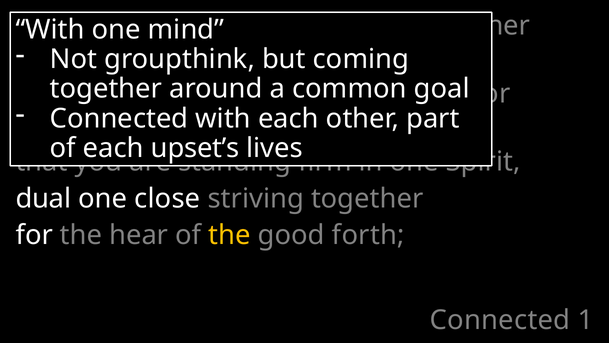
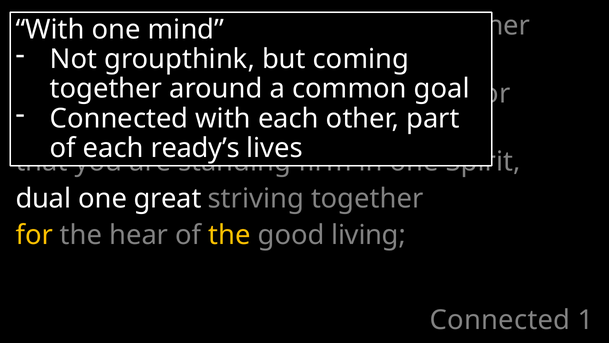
upset’s: upset’s -> ready’s
close: close -> great
for colour: white -> yellow
forth: forth -> living
